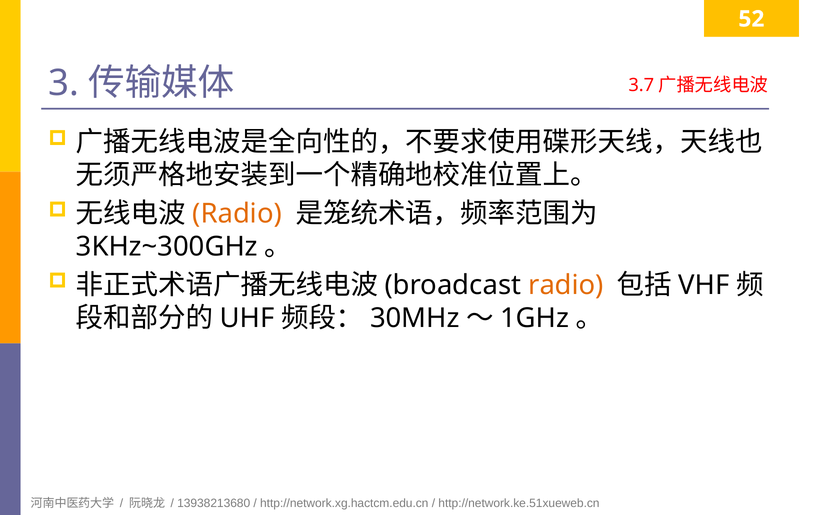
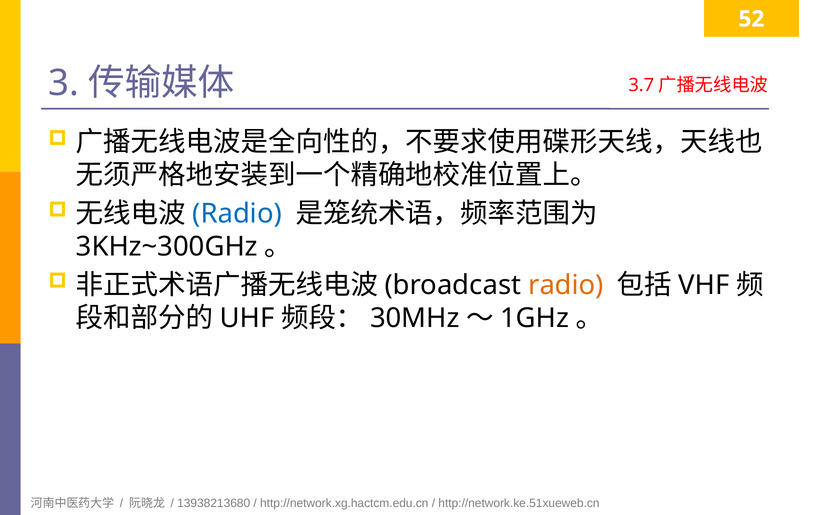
Radio at (237, 214) colour: orange -> blue
